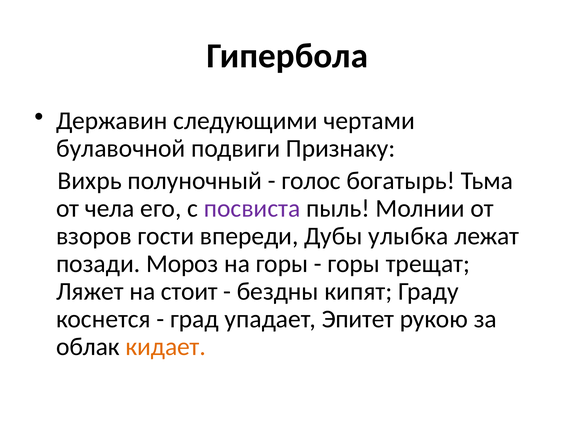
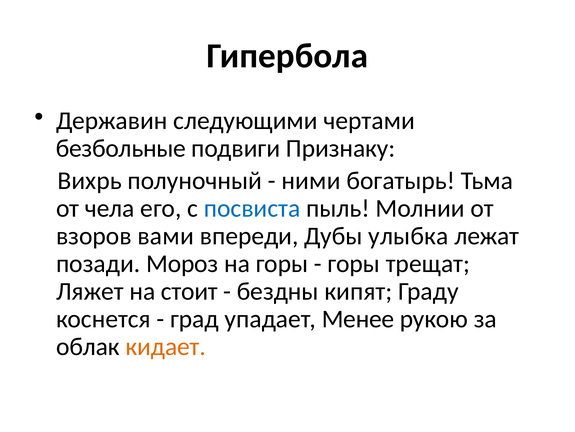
булавочной: булавочной -> безбольные
голос: голос -> ними
посвиста colour: purple -> blue
гости: гости -> вами
Эпитет: Эпитет -> Менее
